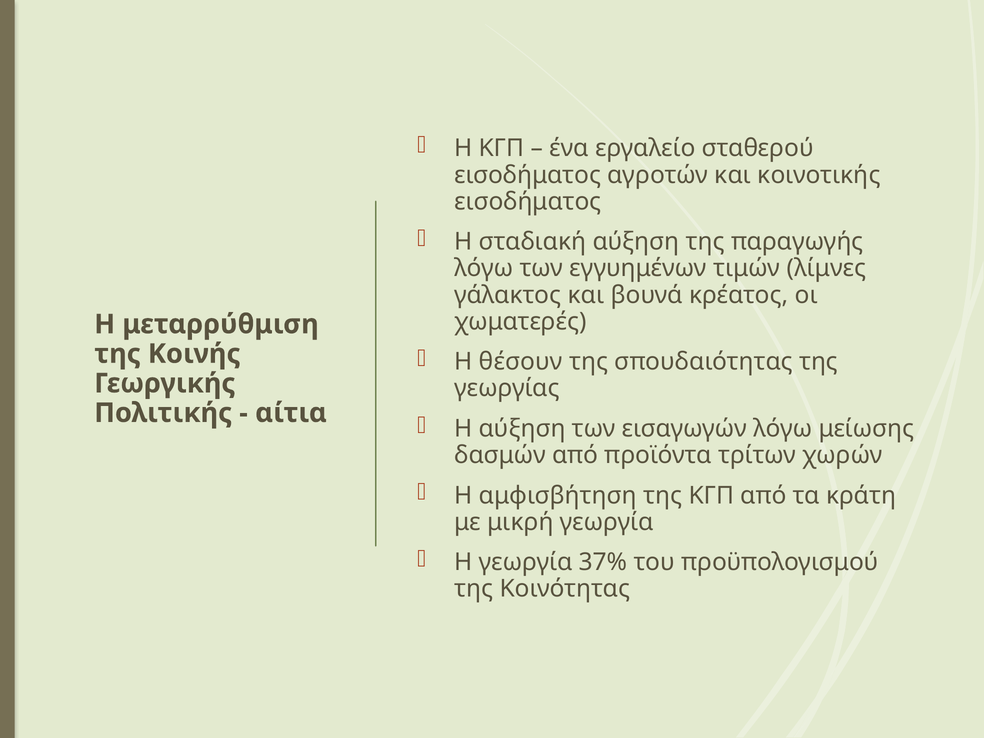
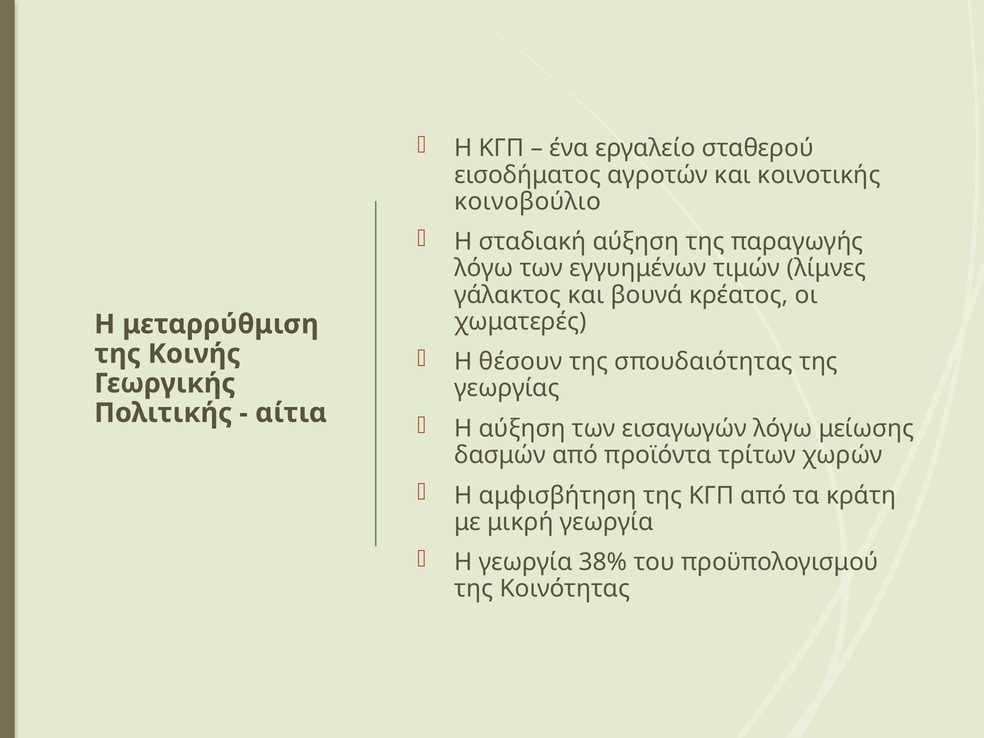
εισοδήματος at (528, 202): εισοδήματος -> κοινοβούλιο
37%: 37% -> 38%
